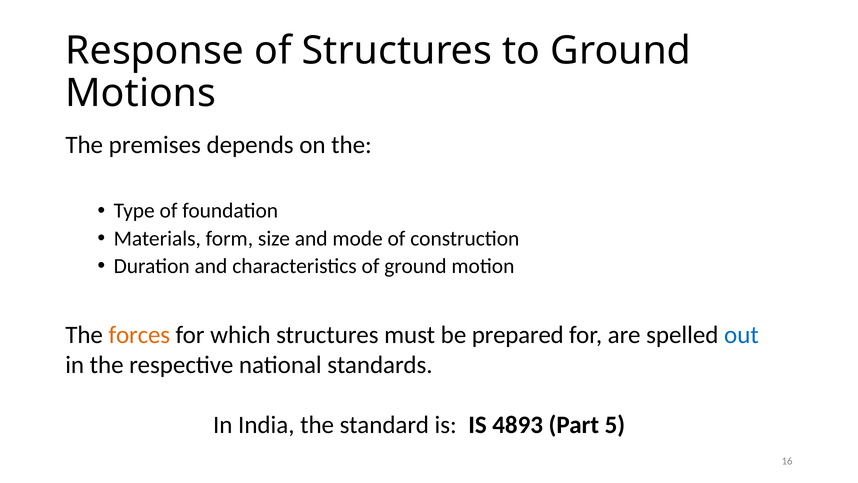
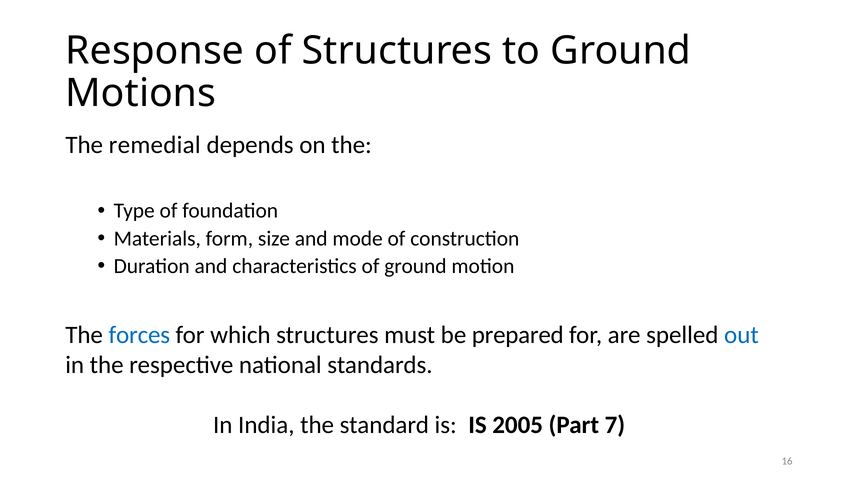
premises: premises -> remedial
forces colour: orange -> blue
4893: 4893 -> 2005
5: 5 -> 7
